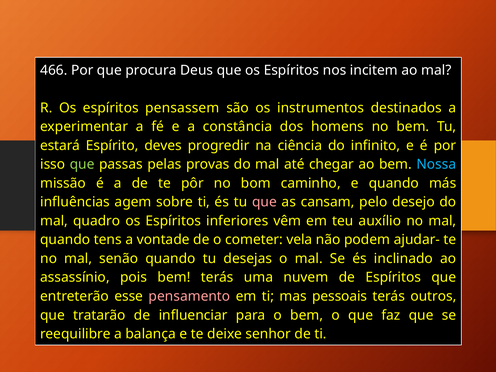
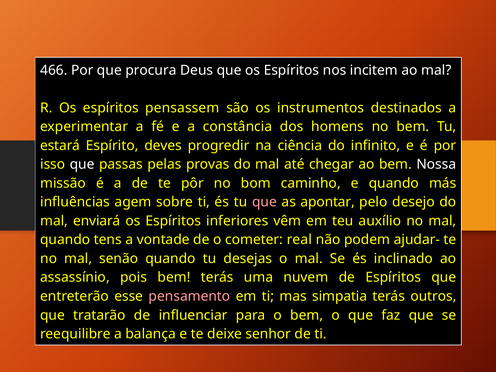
que at (82, 164) colour: light green -> white
Nossa colour: light blue -> white
cansam: cansam -> apontar
quadro: quadro -> enviará
vela: vela -> real
pessoais: pessoais -> simpatia
